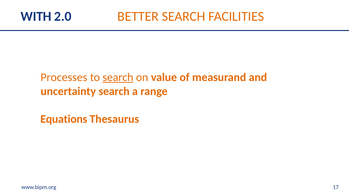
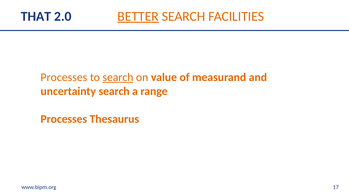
WITH: WITH -> THAT
BETTER underline: none -> present
Equations at (64, 119): Equations -> Processes
